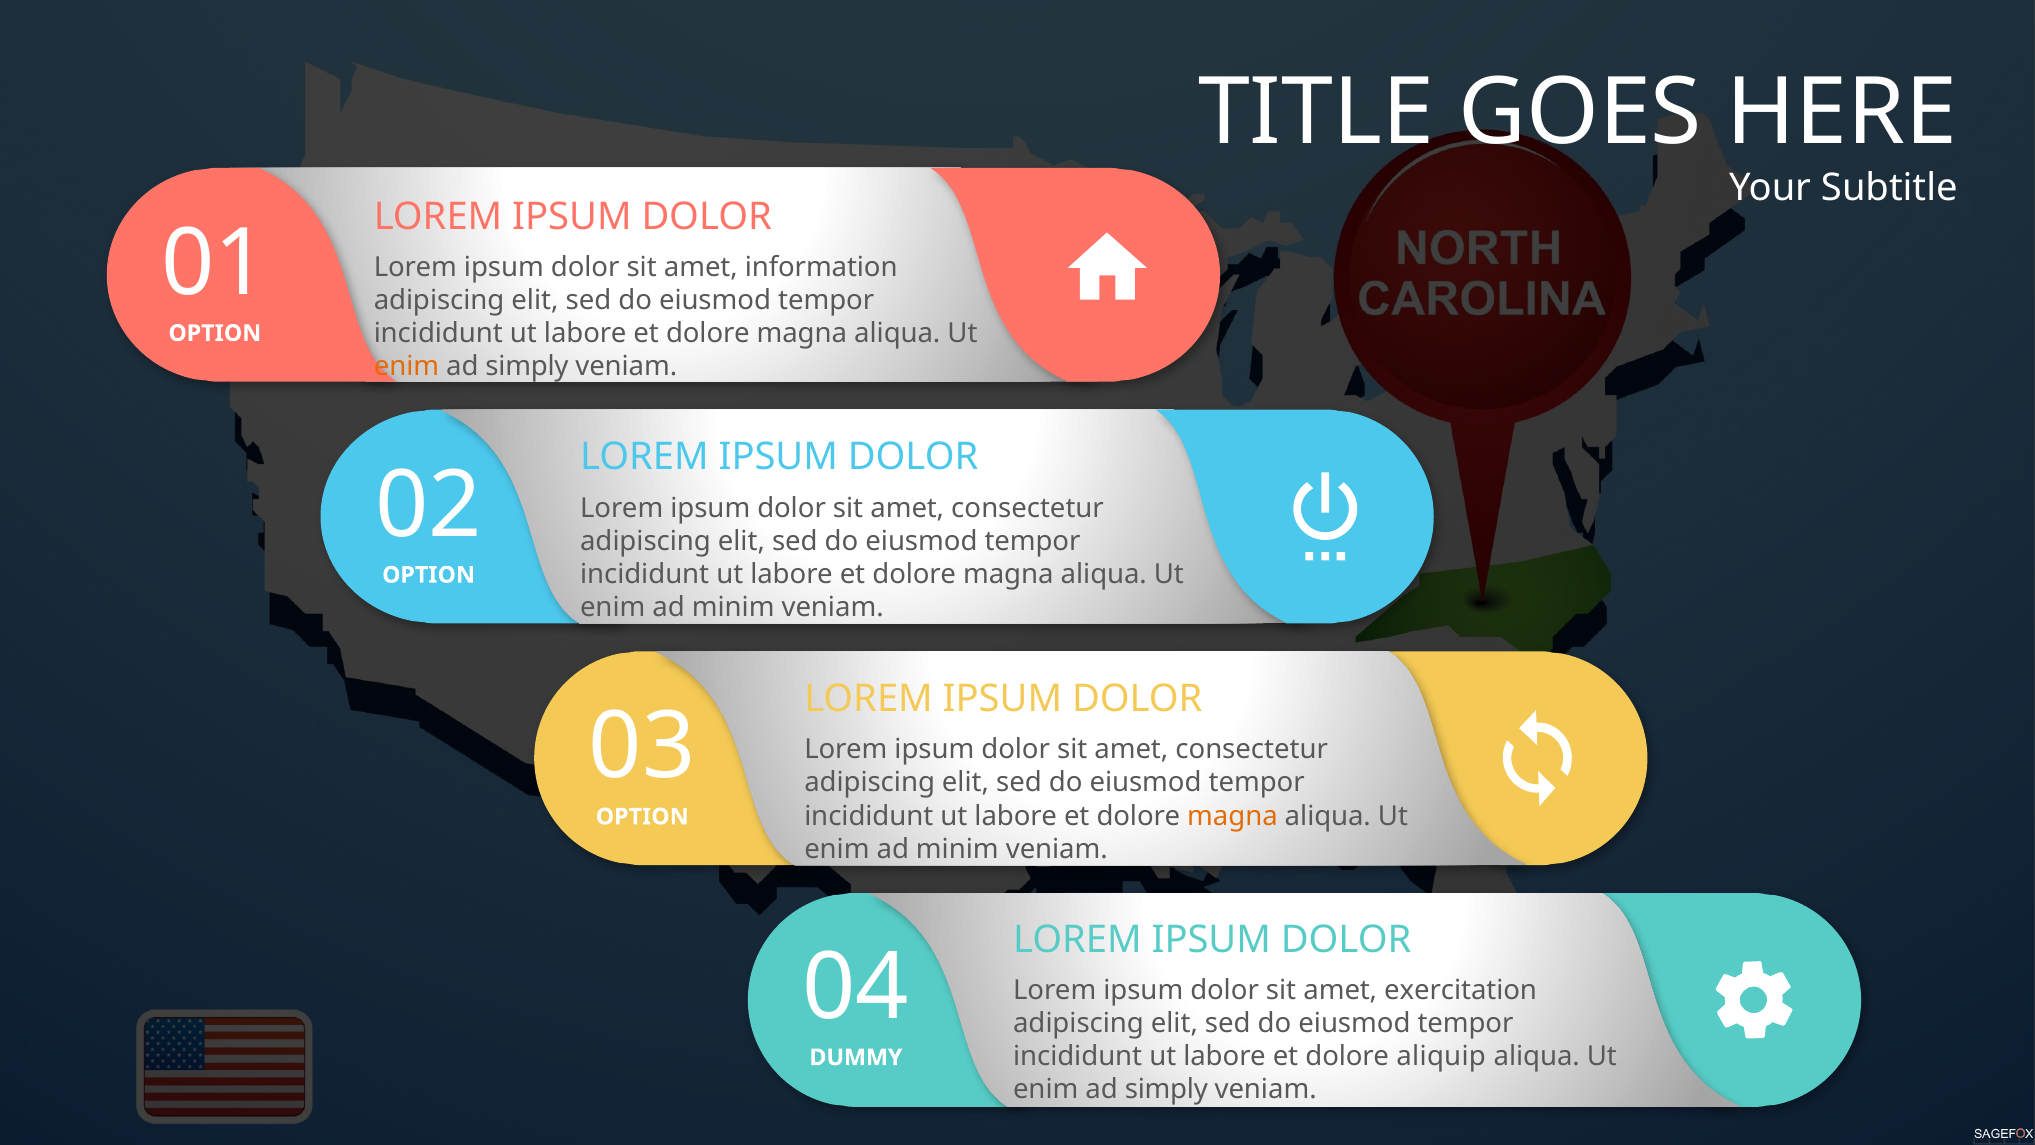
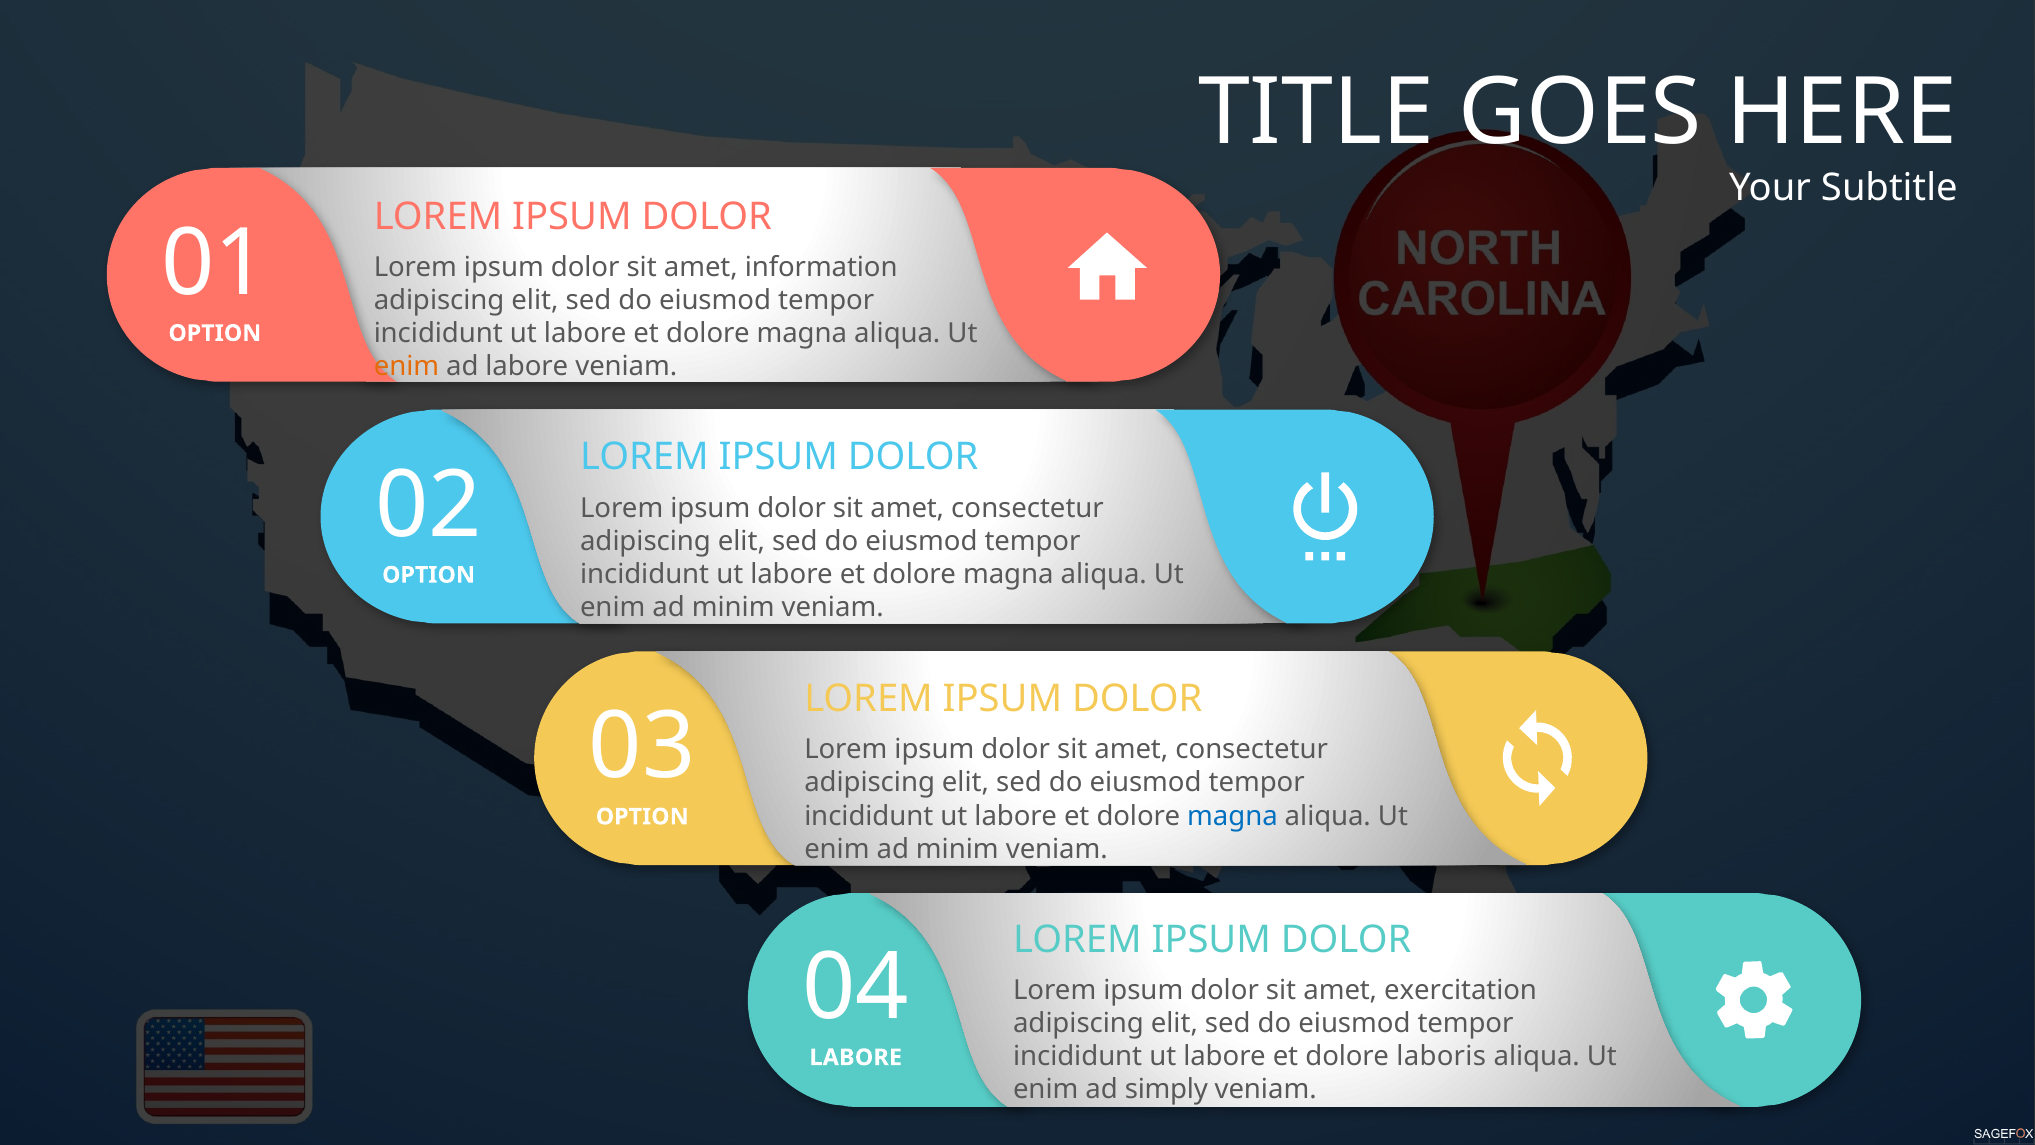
simply at (527, 366): simply -> labore
magna at (1232, 816) colour: orange -> blue
aliquip: aliquip -> laboris
DUMMY at (856, 1057): DUMMY -> LABORE
